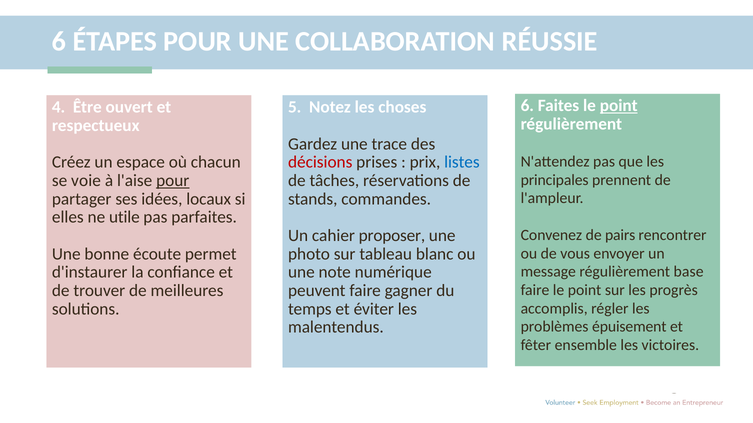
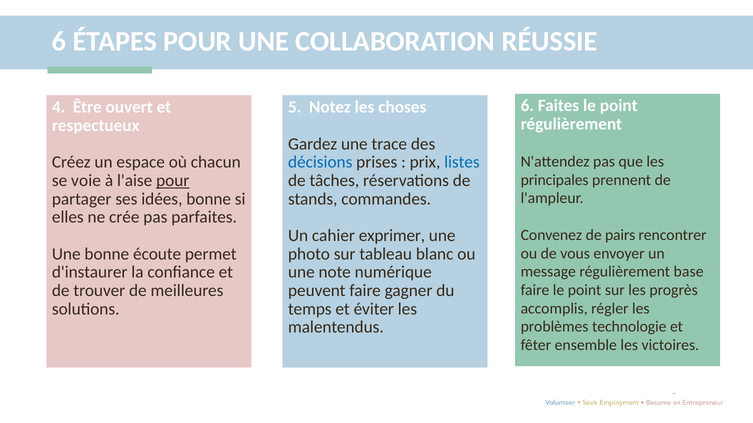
point at (619, 106) underline: present -> none
décisions colour: red -> blue
idées locaux: locaux -> bonne
utile: utile -> crée
proposer: proposer -> exprimer
épuisement: épuisement -> technologie
